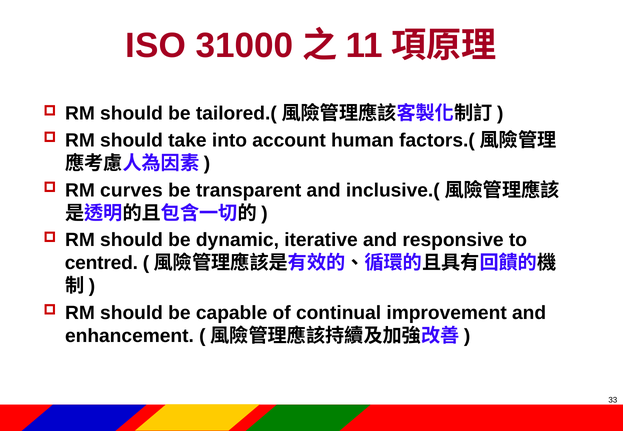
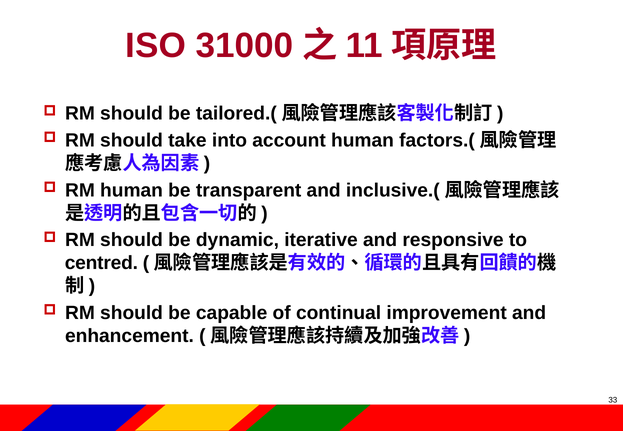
RM curves: curves -> human
